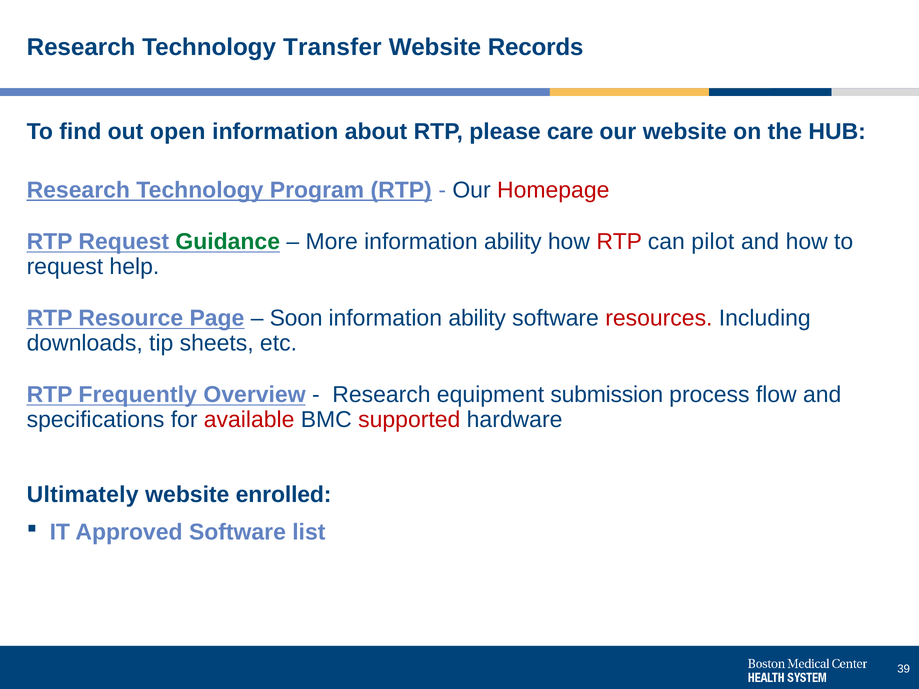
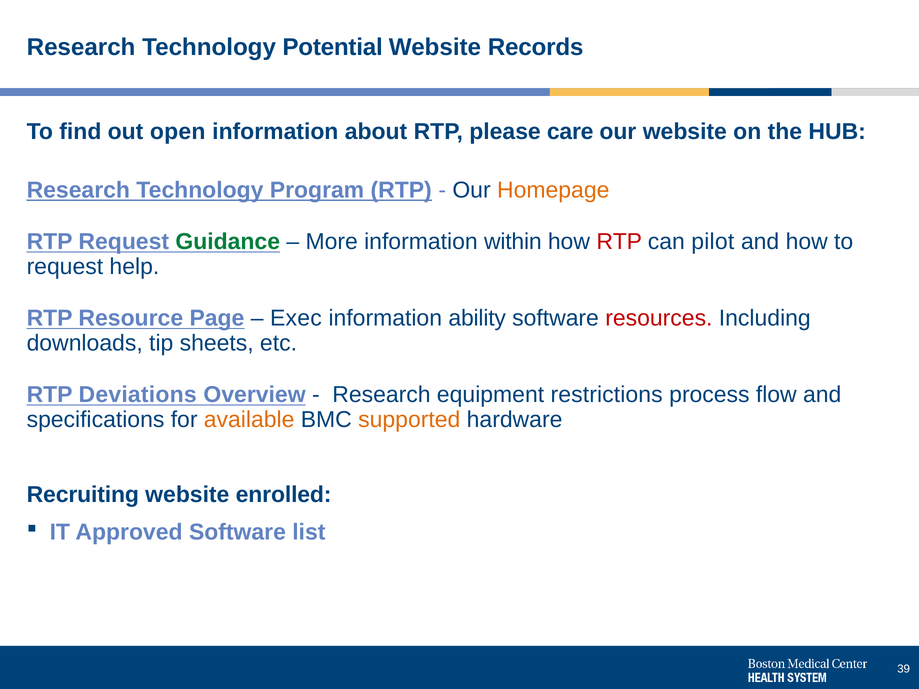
Transfer: Transfer -> Potential
Homepage colour: red -> orange
More information ability: ability -> within
Soon: Soon -> Exec
Frequently: Frequently -> Deviations
submission: submission -> restrictions
available colour: red -> orange
supported colour: red -> orange
Ultimately: Ultimately -> Recruiting
